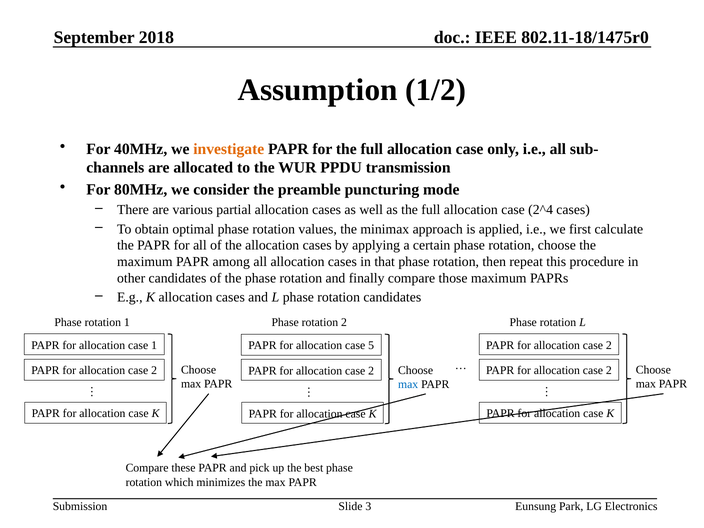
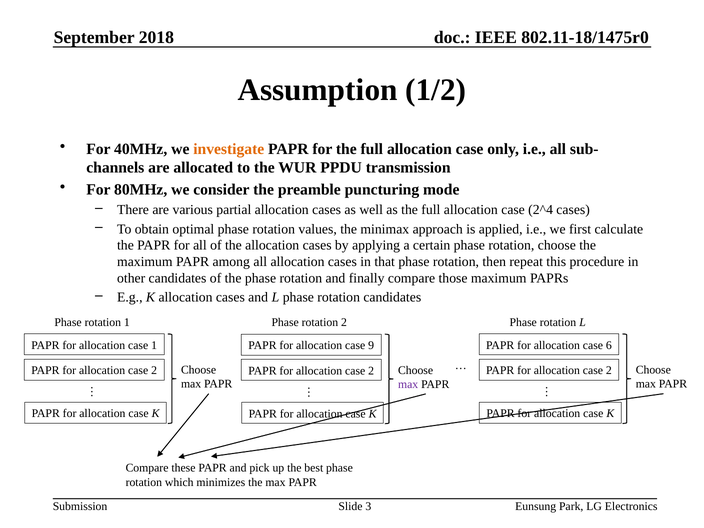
2 at (609, 345): 2 -> 6
5: 5 -> 9
max at (408, 384) colour: blue -> purple
